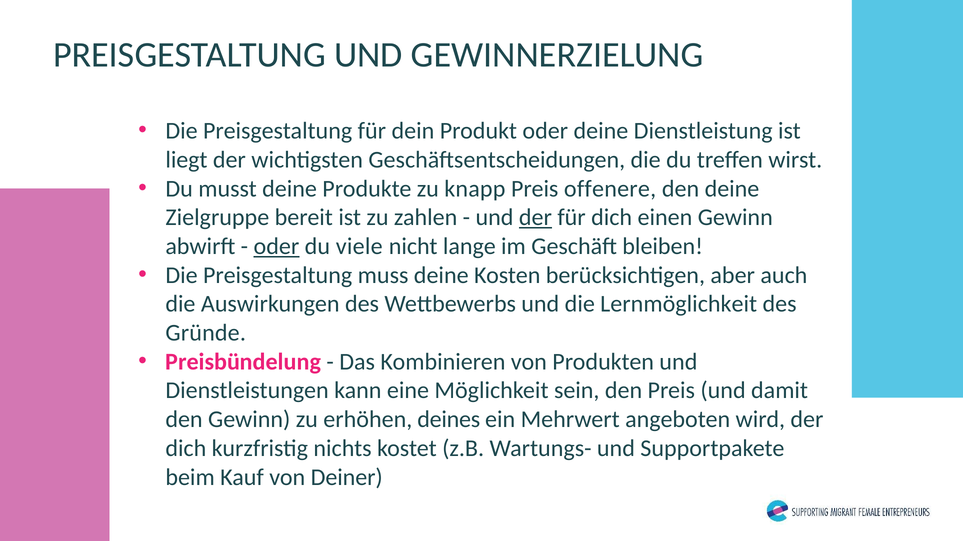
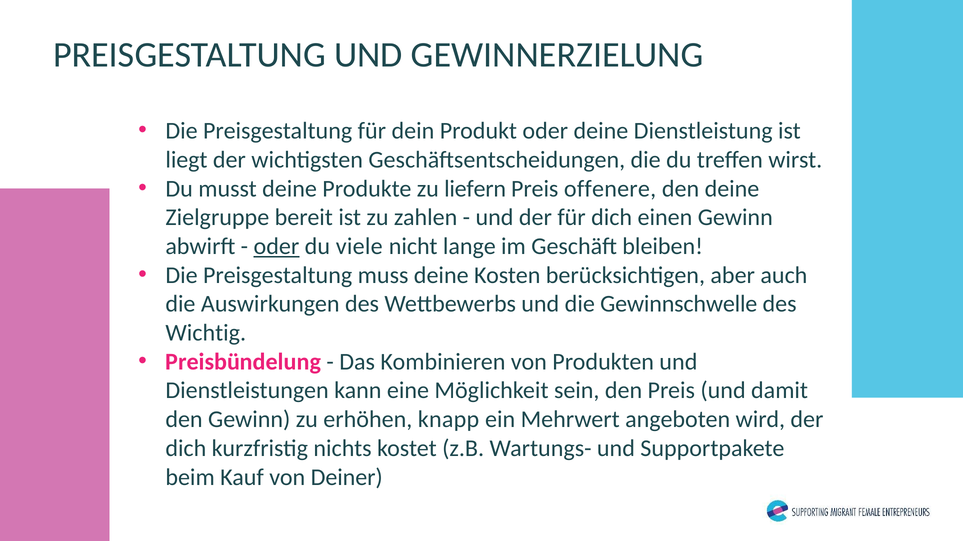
knapp: knapp -> liefern
der at (535, 218) underline: present -> none
Lernmöglichkeit: Lernmöglichkeit -> Gewinnschwelle
Gründe: Gründe -> Wichtig
deines: deines -> knapp
